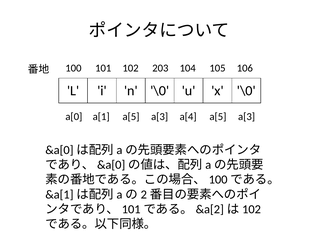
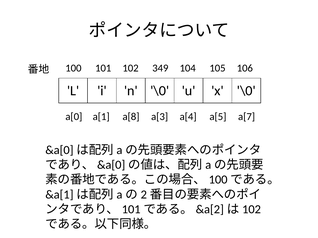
203: 203 -> 349
a[1 a[5: a[5 -> a[8
a[4 a[5 a[3: a[3 -> a[7
